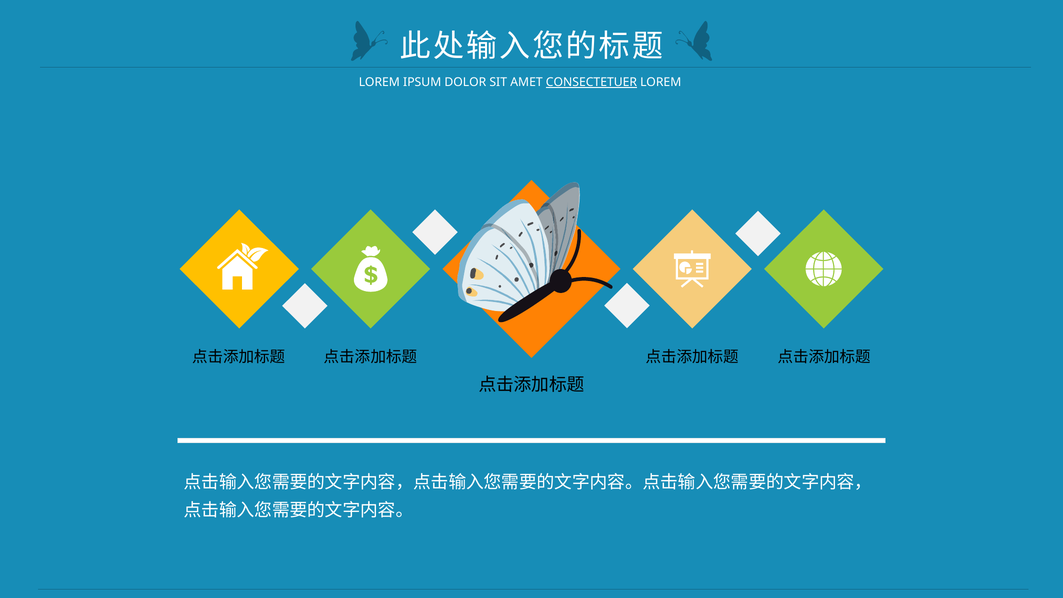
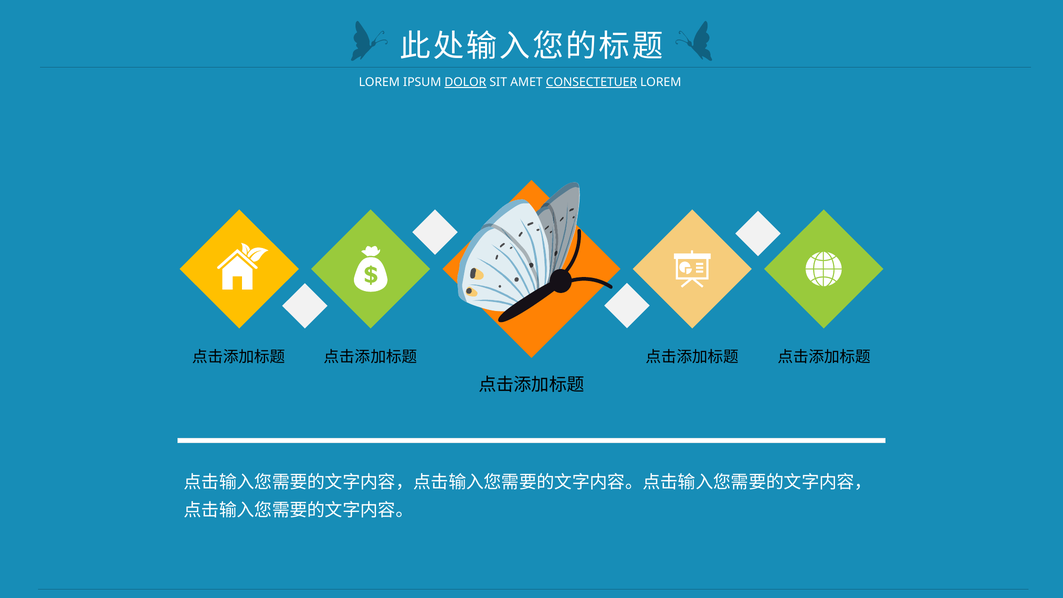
DOLOR underline: none -> present
